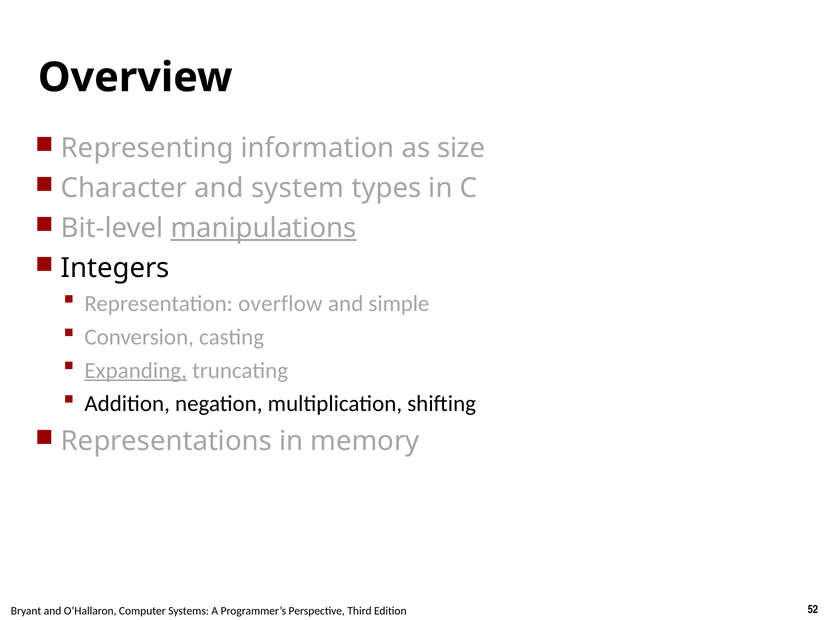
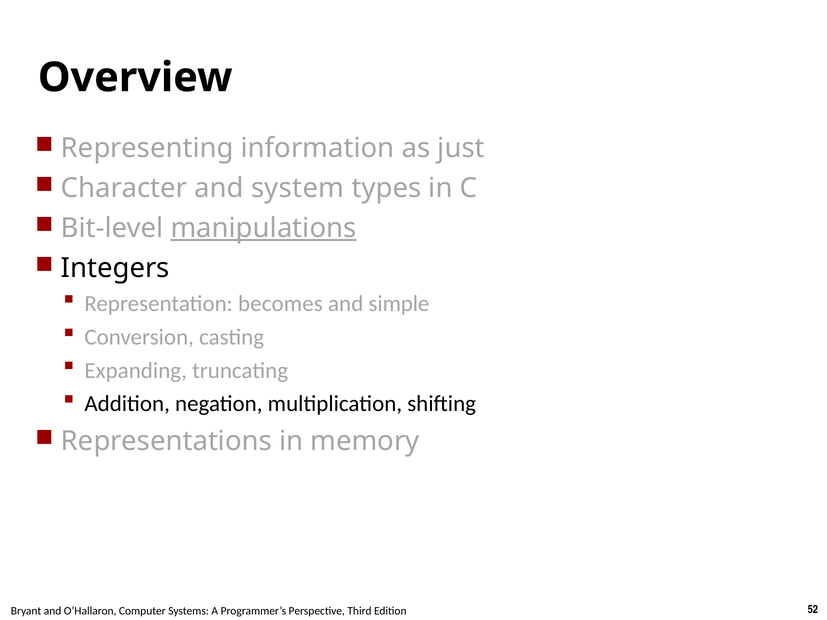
size: size -> just
overflow: overflow -> becomes
Expanding underline: present -> none
